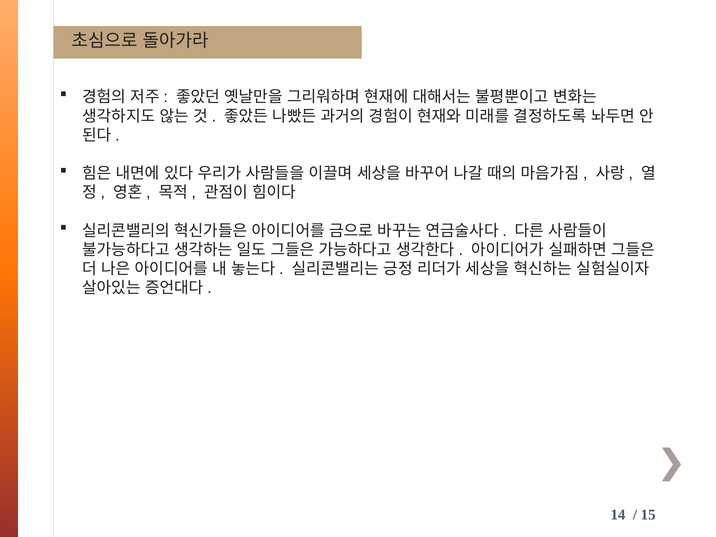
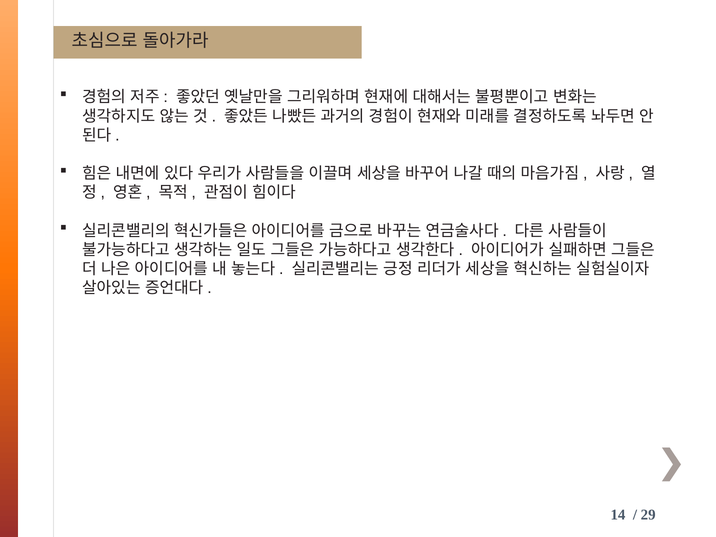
15: 15 -> 29
